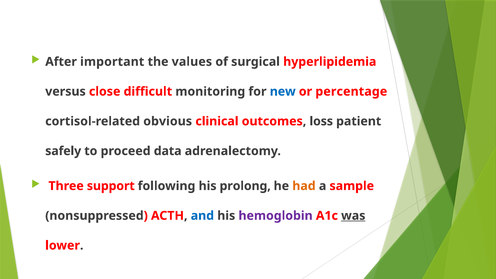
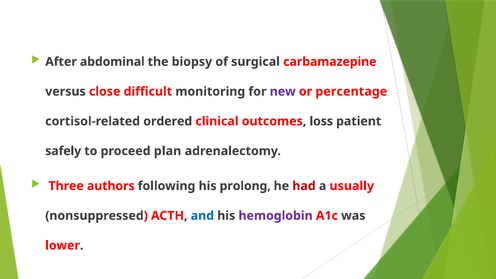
important: important -> abdominal
values: values -> biopsy
hyperlipidemia: hyperlipidemia -> carbamazepine
new colour: blue -> purple
obvious: obvious -> ordered
data: data -> plan
support: support -> authors
had colour: orange -> red
sample: sample -> usually
was underline: present -> none
